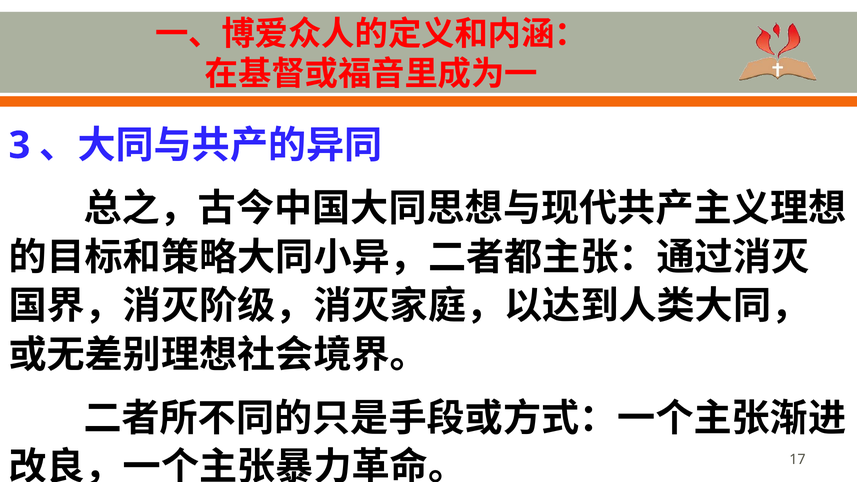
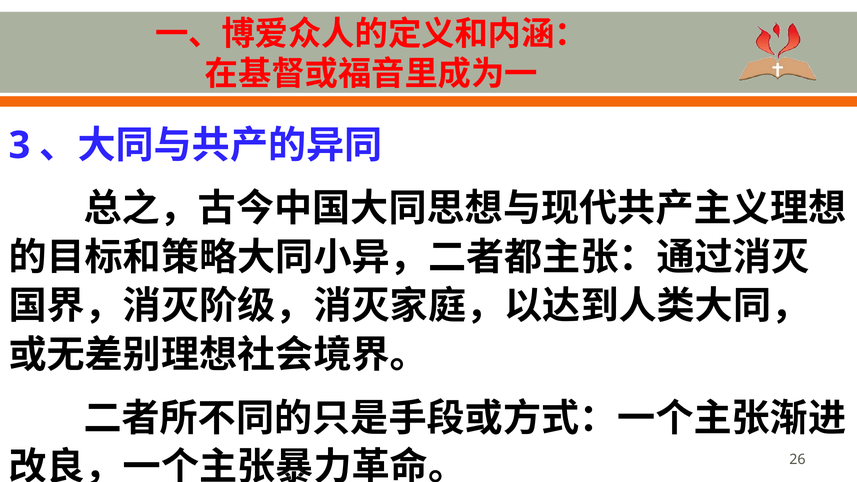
17: 17 -> 26
